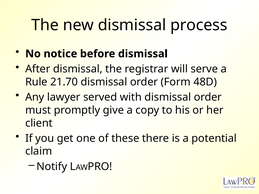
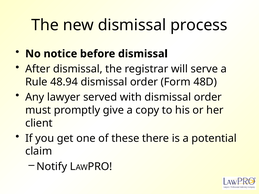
21.70: 21.70 -> 48.94
